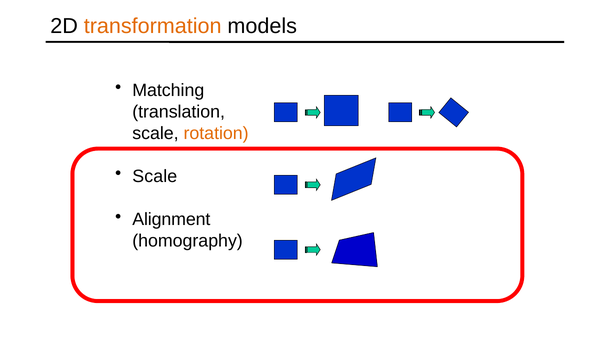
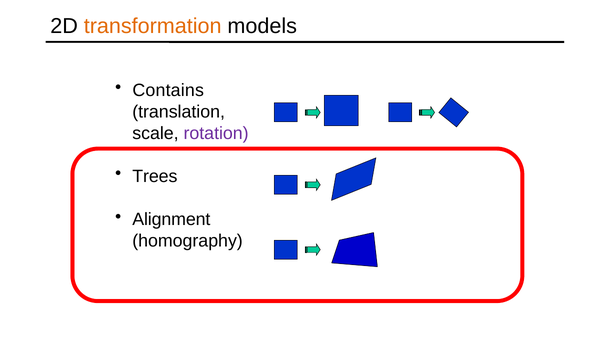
Matching: Matching -> Contains
rotation colour: orange -> purple
Scale at (155, 176): Scale -> Trees
